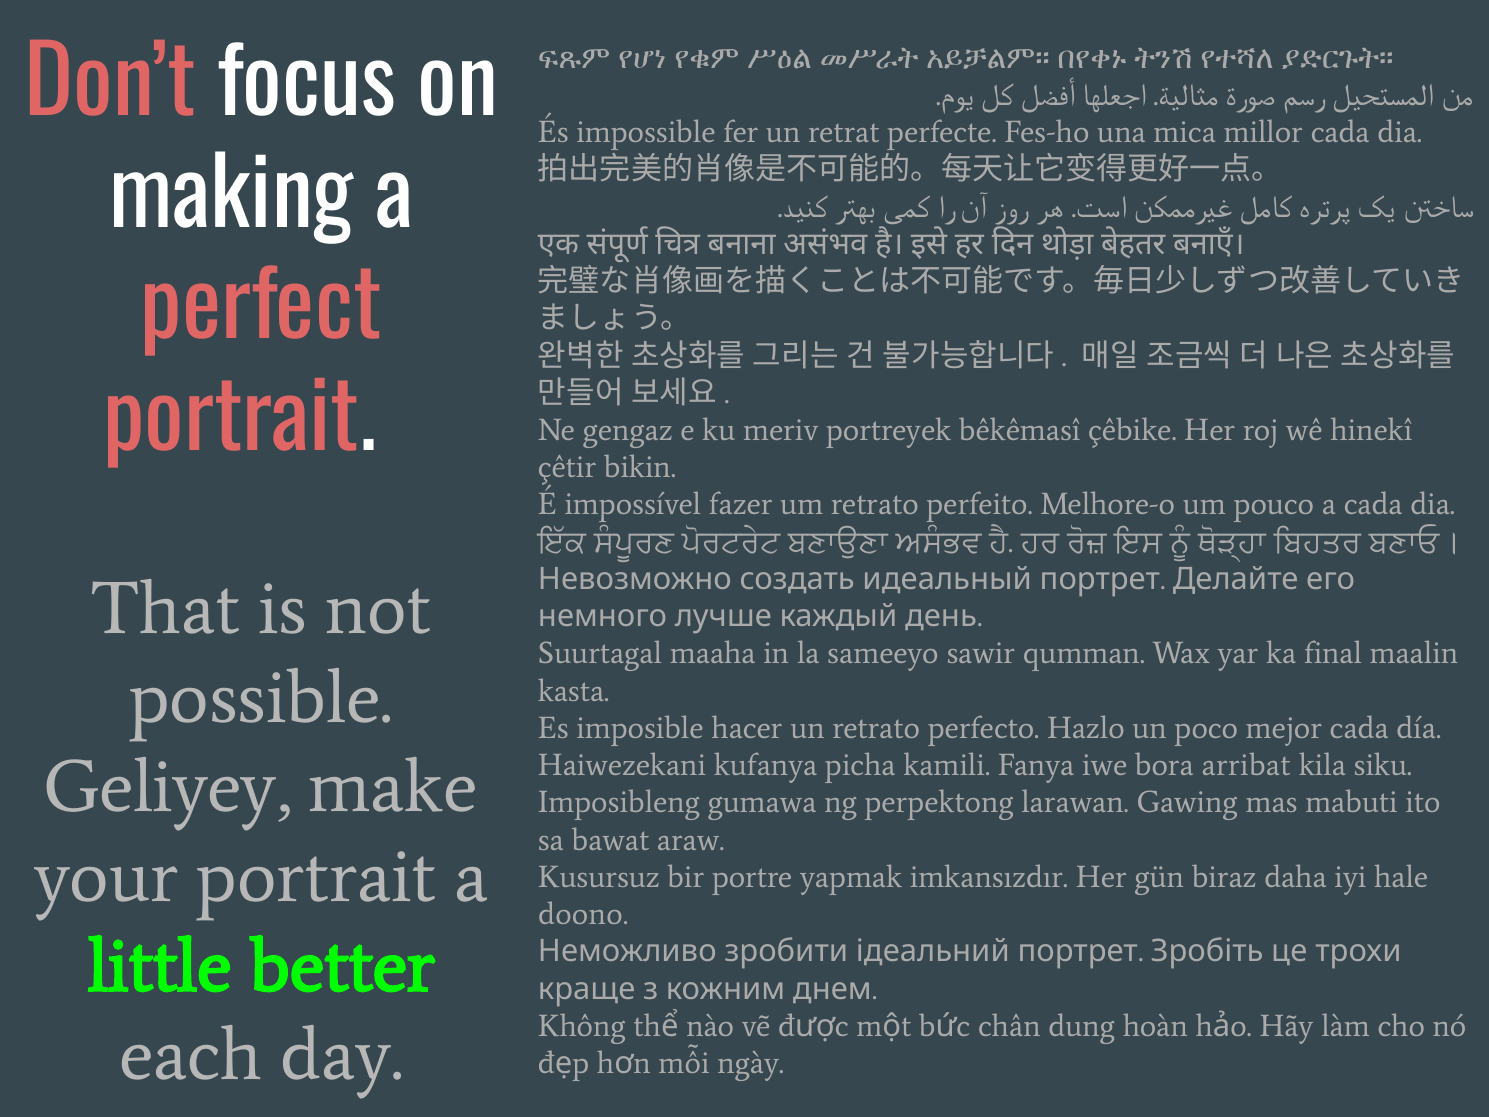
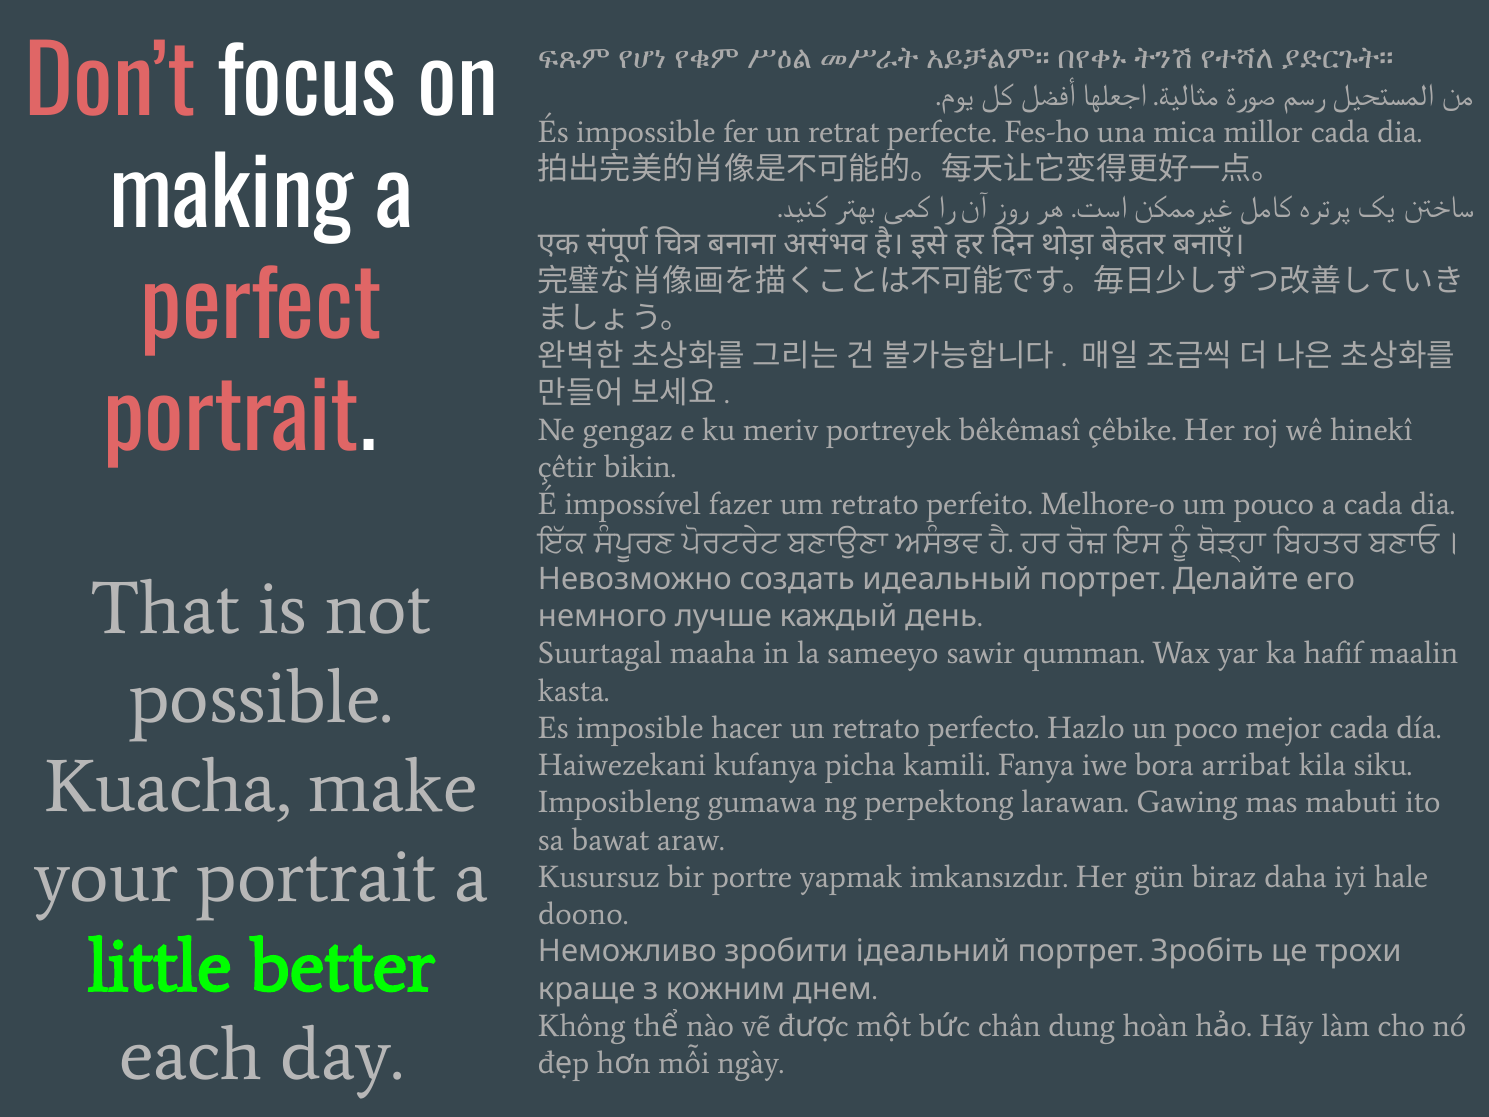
final: final -> hafif
Geliyey: Geliyey -> Kuacha
